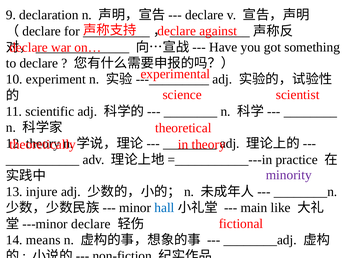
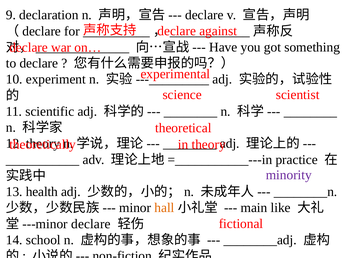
injure: injure -> health
hall colour: blue -> orange
means: means -> school
